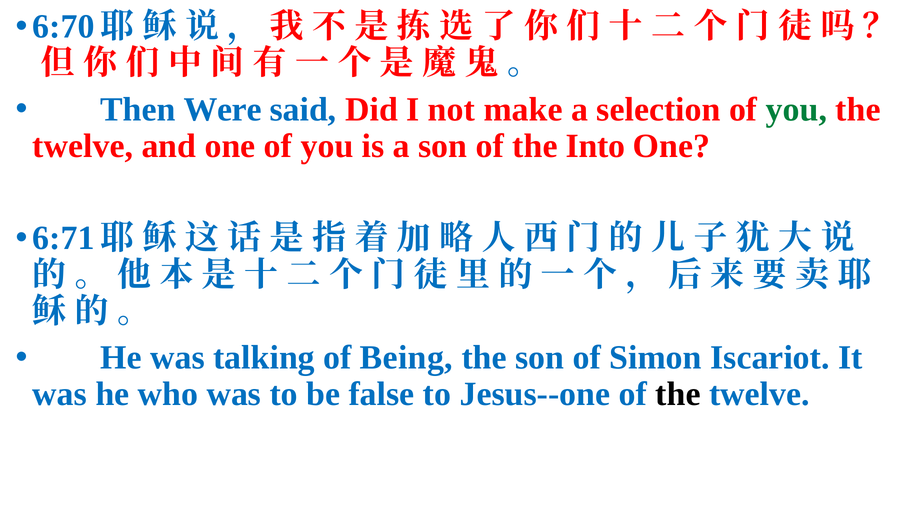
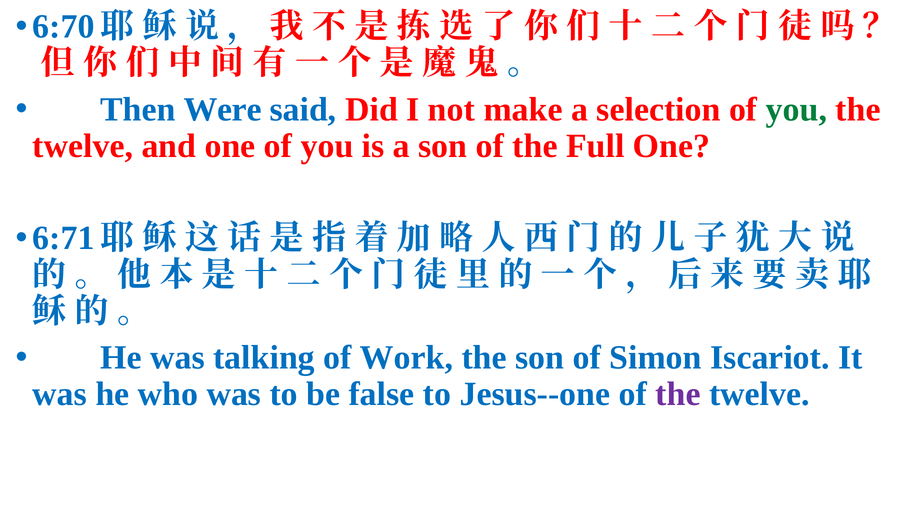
Into: Into -> Full
Being: Being -> Work
the at (678, 394) colour: black -> purple
